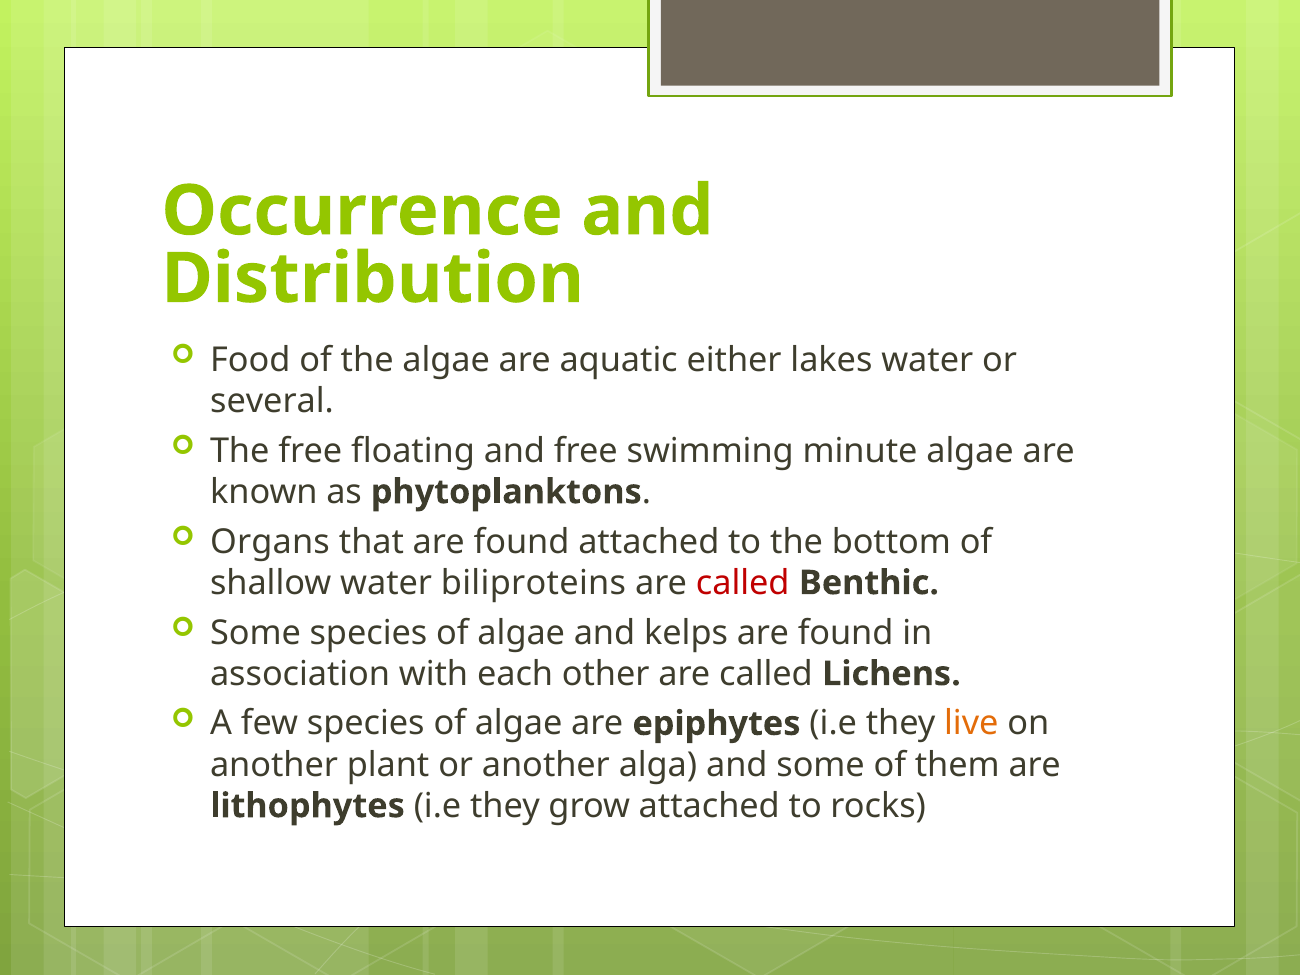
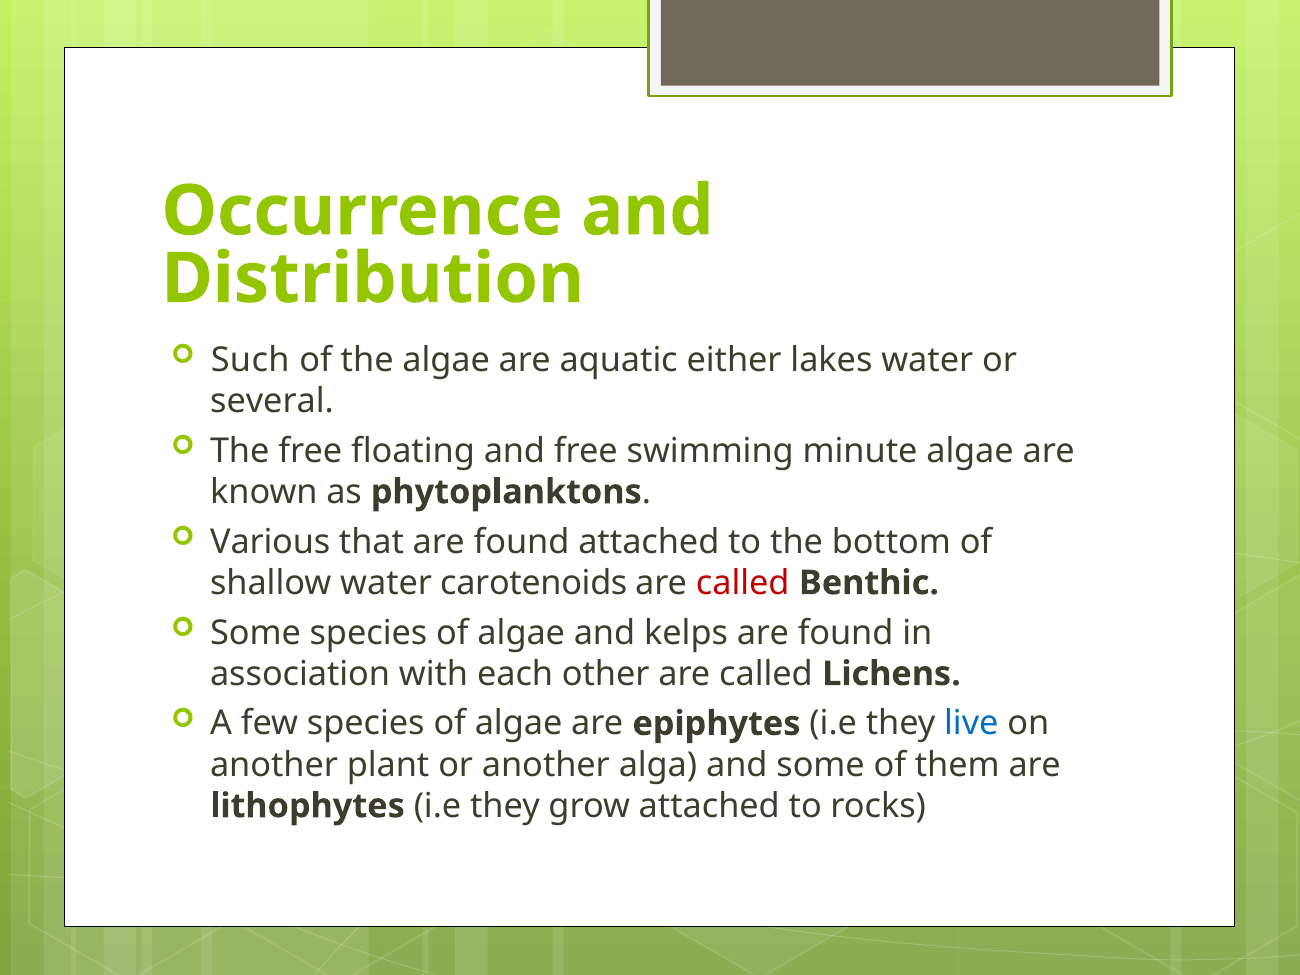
Food: Food -> Such
Organs: Organs -> Various
biliproteins: biliproteins -> carotenoids
live colour: orange -> blue
